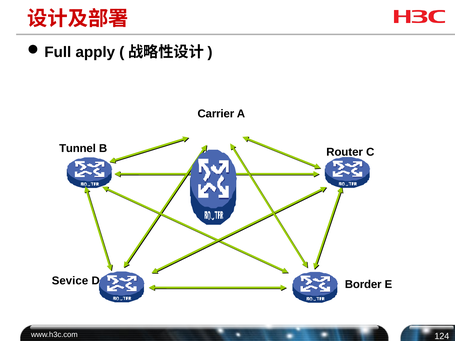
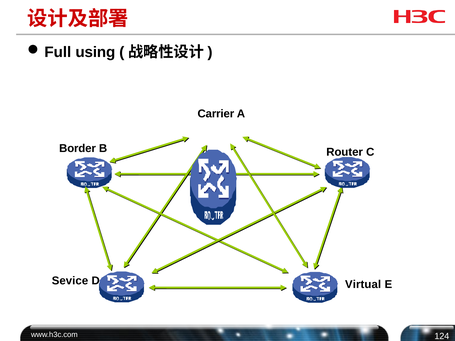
apply: apply -> using
Tunnel: Tunnel -> Border
Border: Border -> Virtual
